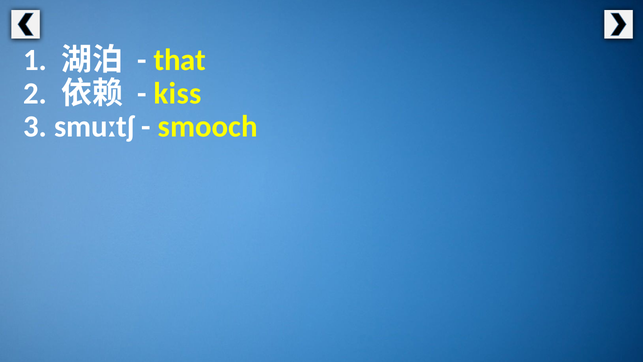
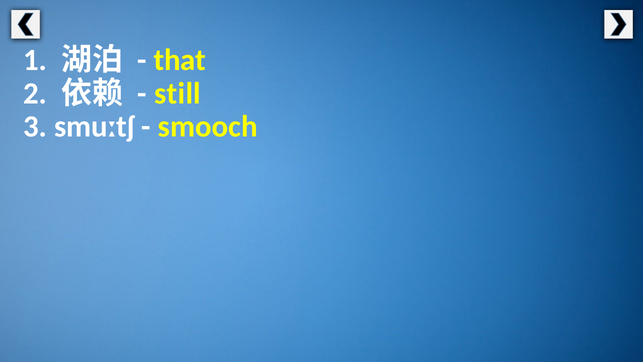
kiss: kiss -> still
